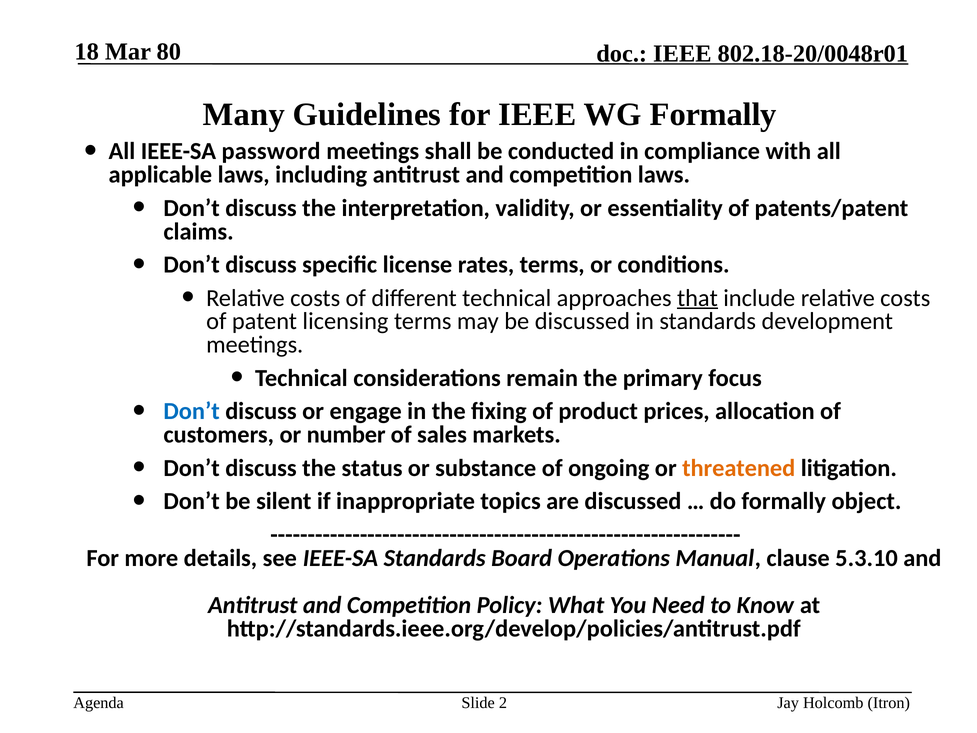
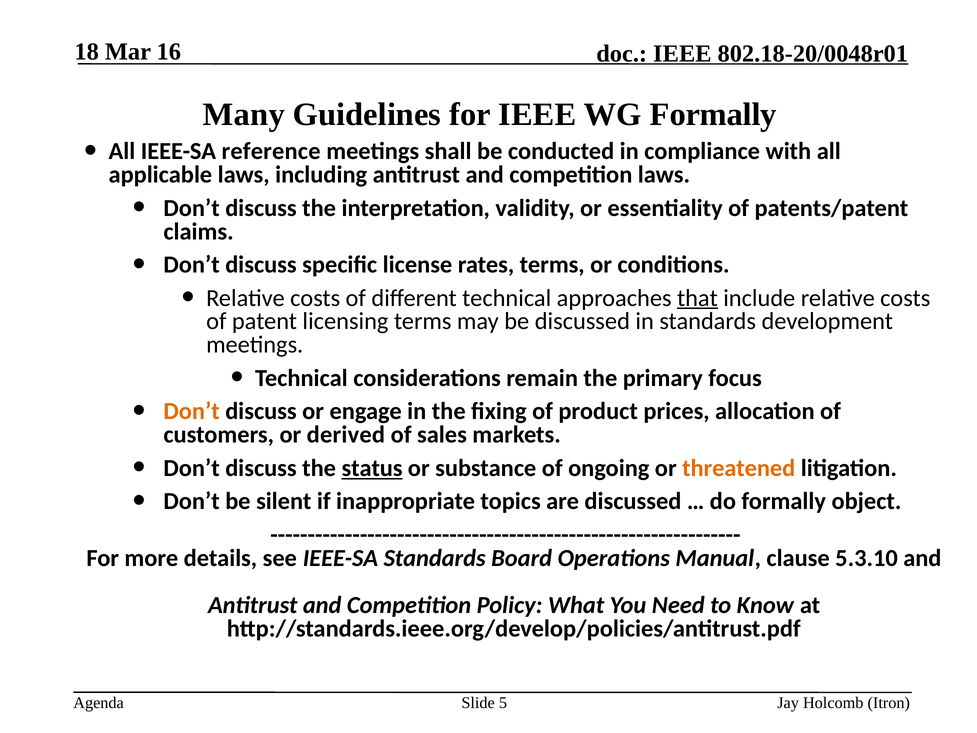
80: 80 -> 16
password: password -> reference
Don’t at (192, 411) colour: blue -> orange
number: number -> derived
status underline: none -> present
2: 2 -> 5
